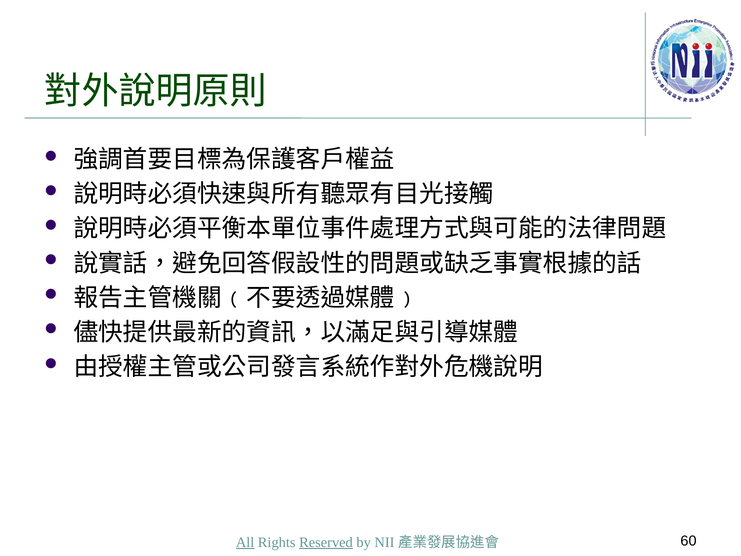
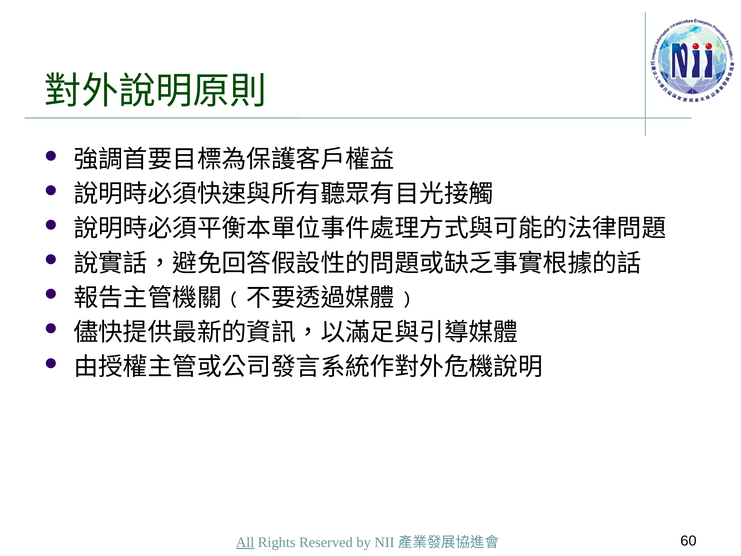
Reserved underline: present -> none
